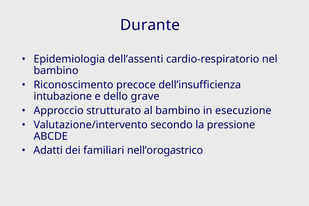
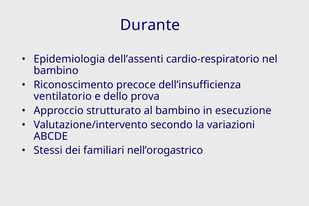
intubazione: intubazione -> ventilatorio
grave: grave -> prova
pressione: pressione -> variazioni
Adatti: Adatti -> Stessi
